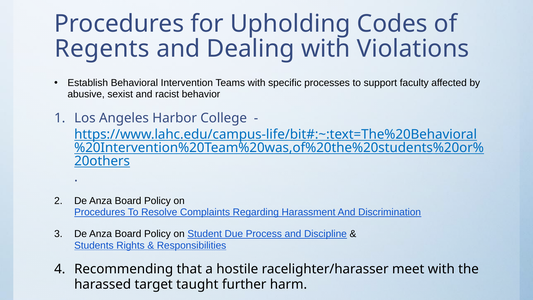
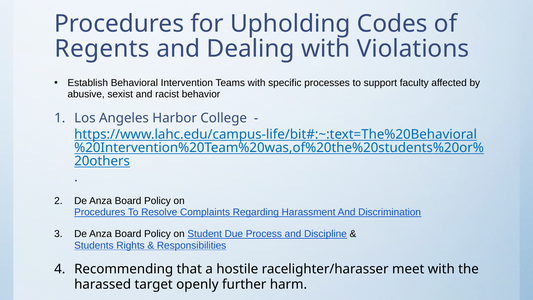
taught: taught -> openly
